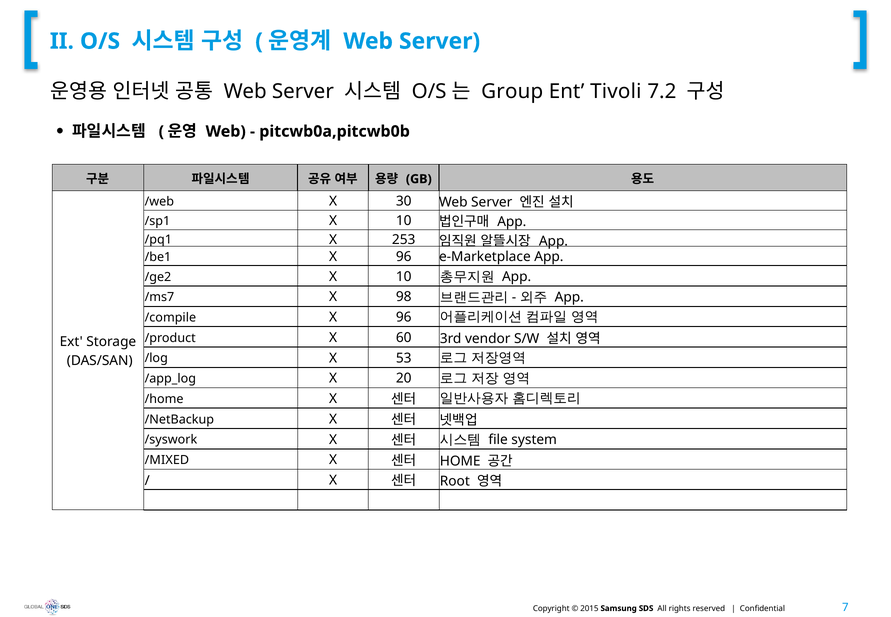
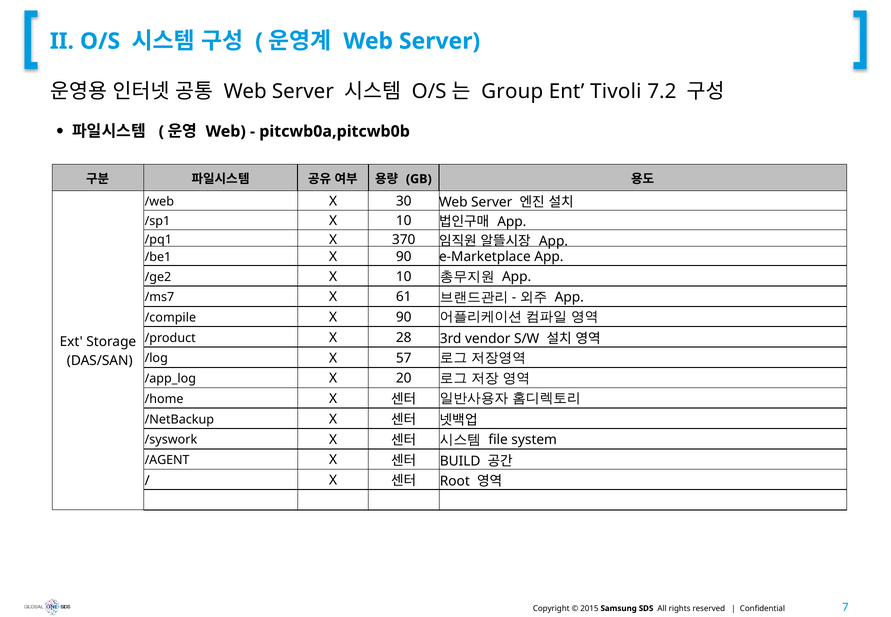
253: 253 -> 370
/be1 X 96: 96 -> 90
98: 98 -> 61
/compile X 96: 96 -> 90
60: 60 -> 28
53: 53 -> 57
/MIXED: /MIXED -> /AGENT
HOME: HOME -> BUILD
